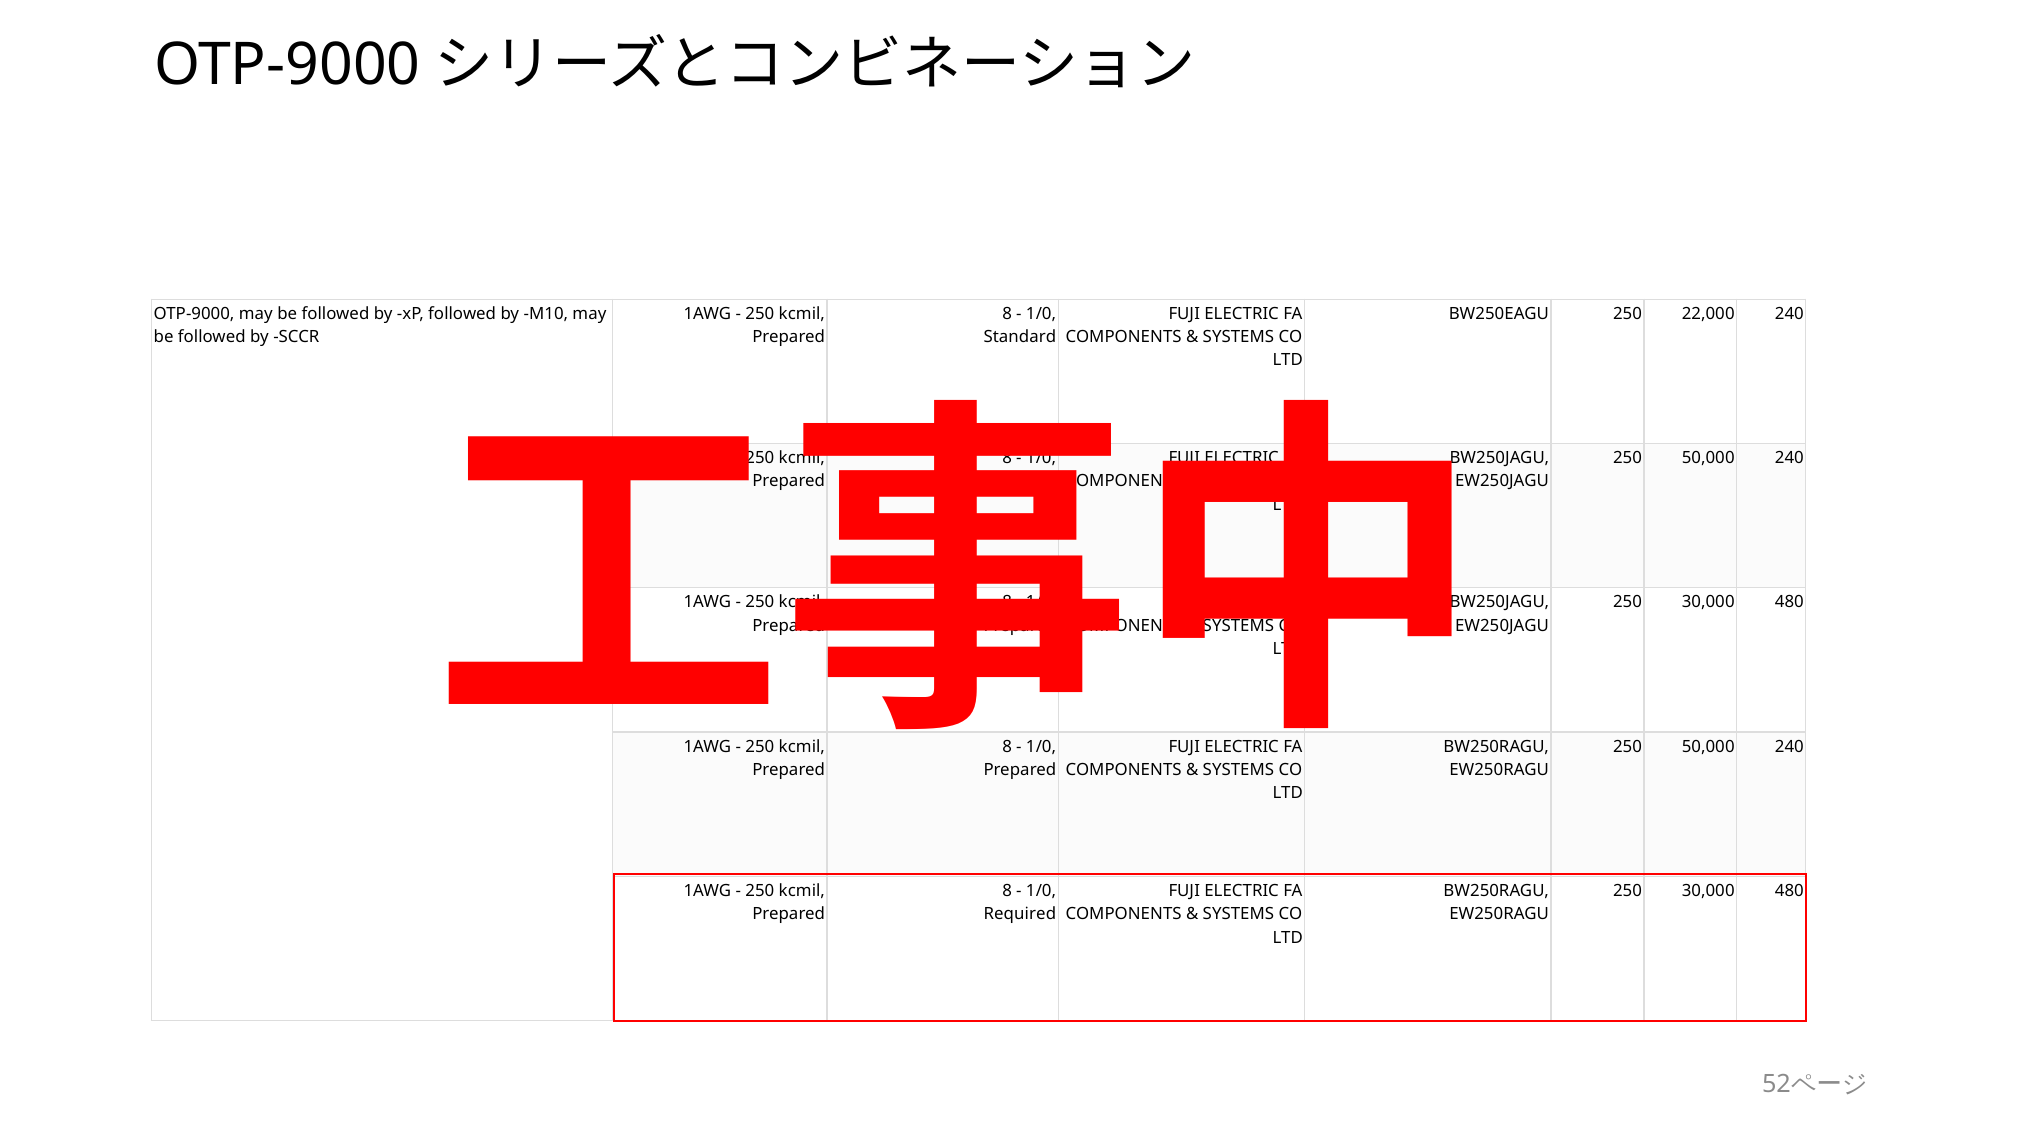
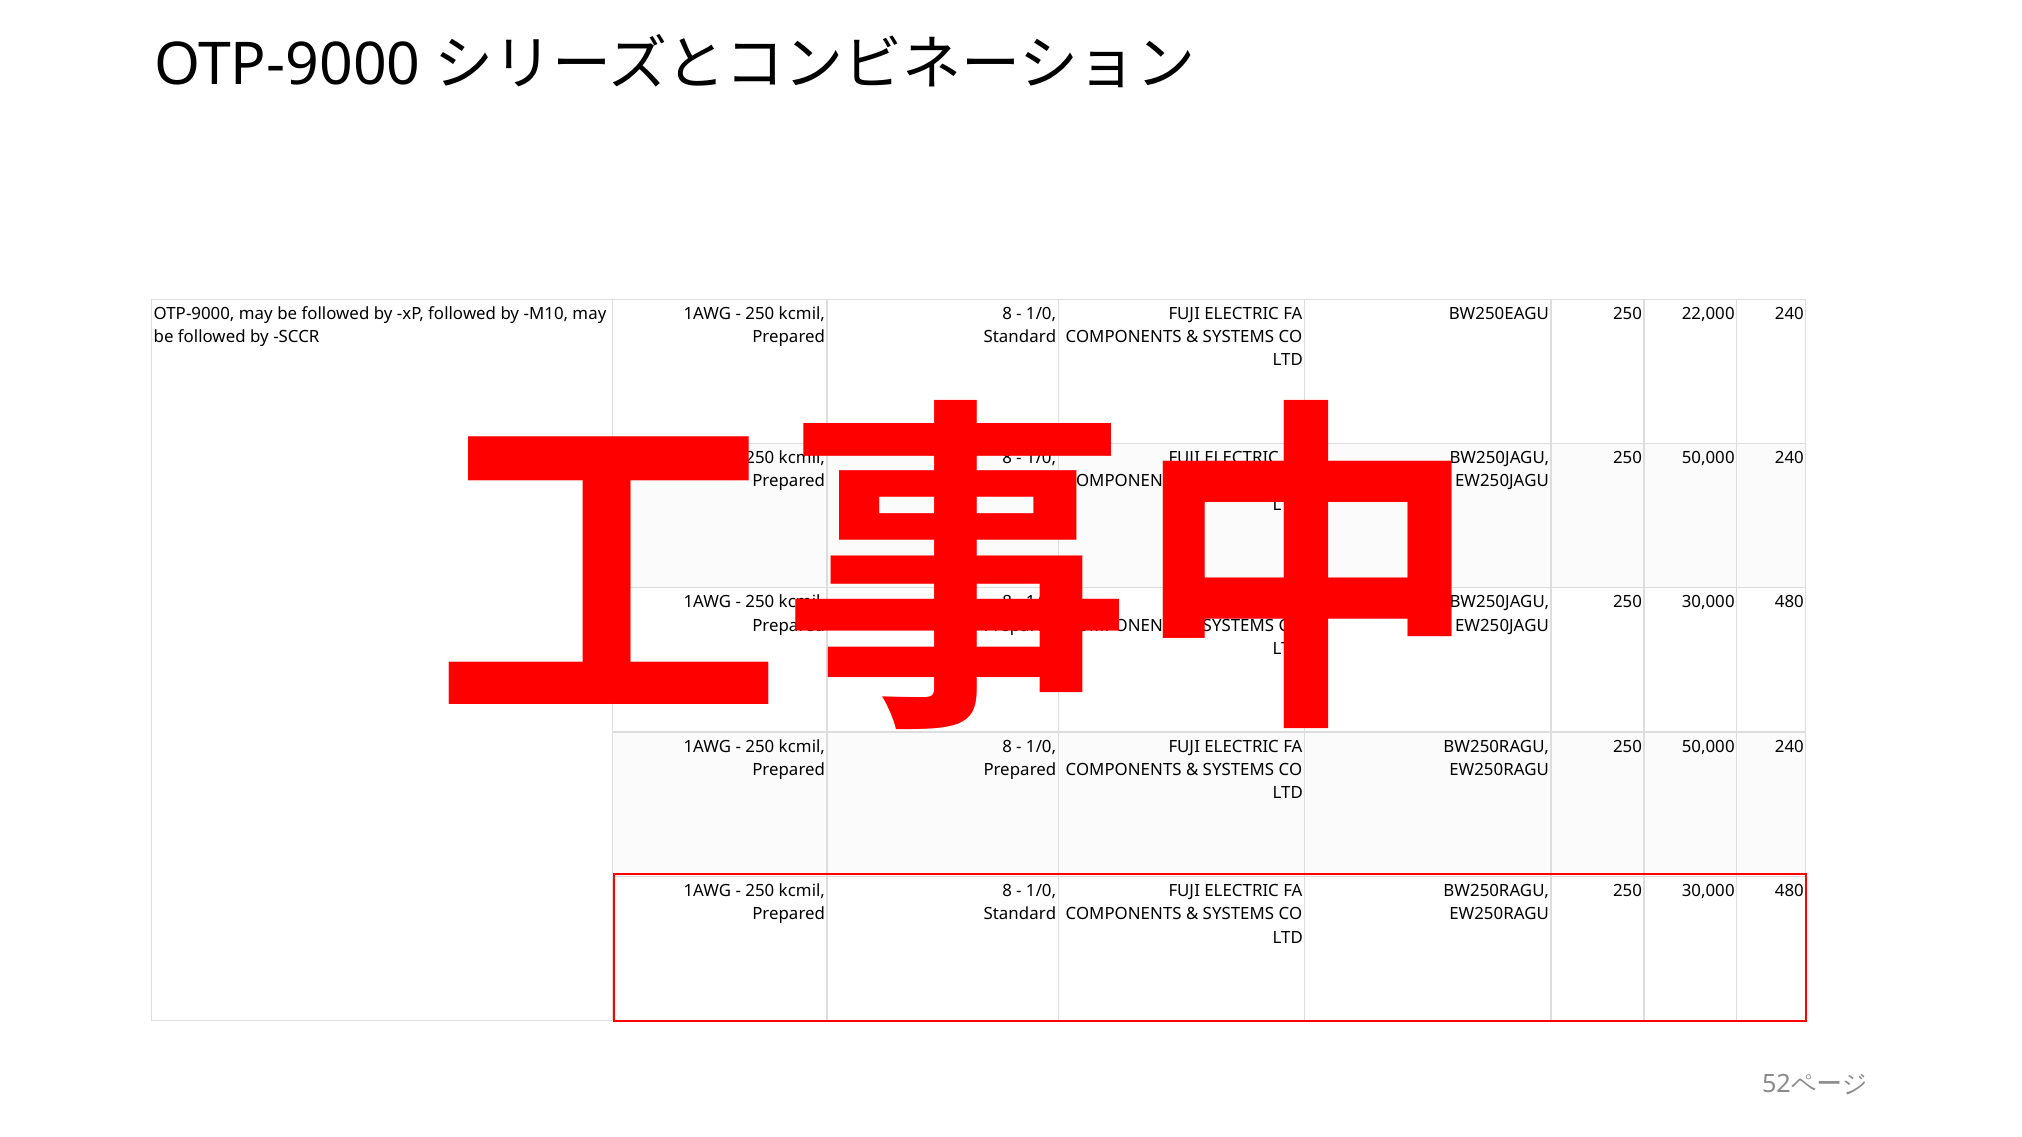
Required at (1020, 914): Required -> Standard
